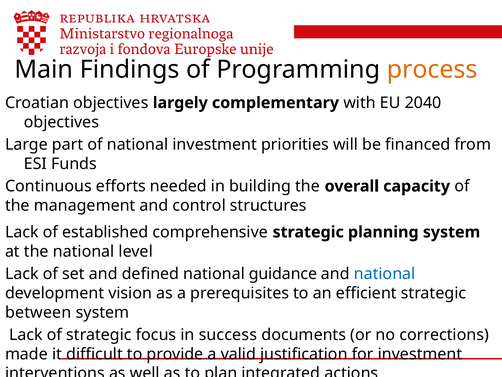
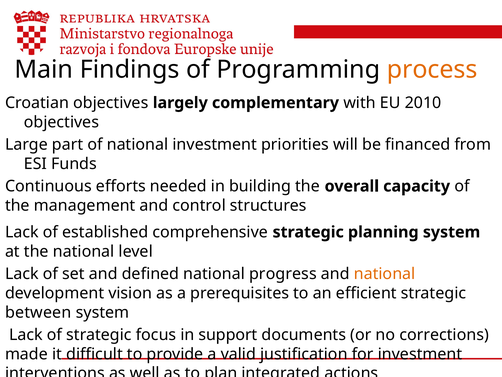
2040: 2040 -> 2010
guidance: guidance -> progress
national at (385, 273) colour: blue -> orange
success: success -> support
